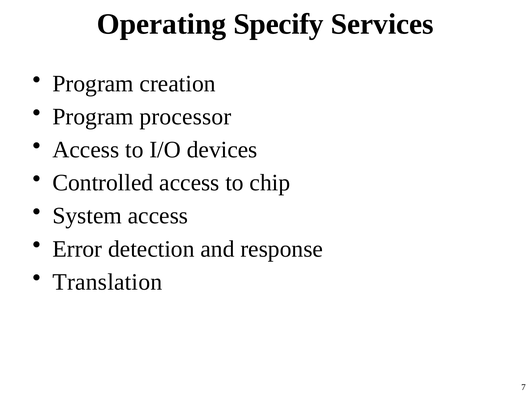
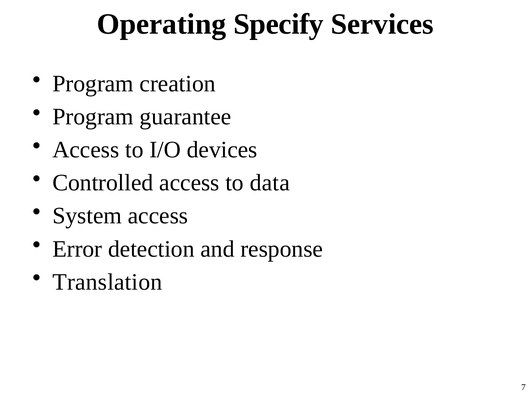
processor: processor -> guarantee
chip: chip -> data
